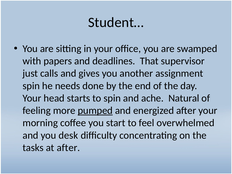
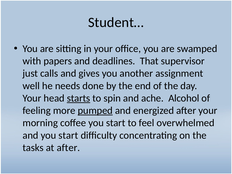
spin at (31, 86): spin -> well
starts underline: none -> present
Natural: Natural -> Alcohol
and you desk: desk -> start
